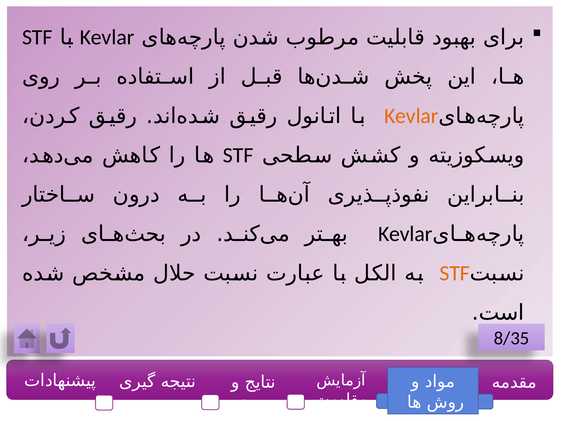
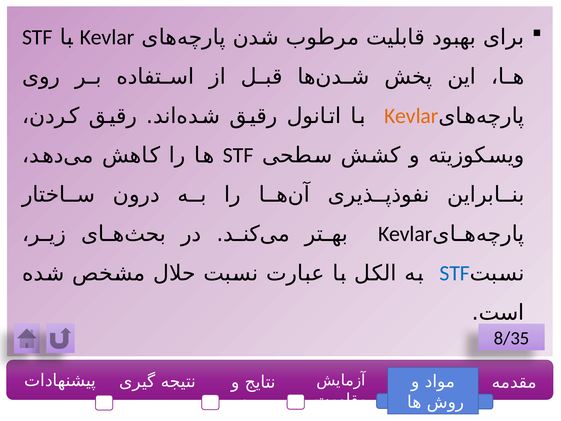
STF at (455, 273) colour: orange -> blue
